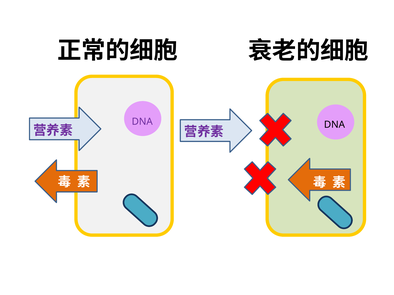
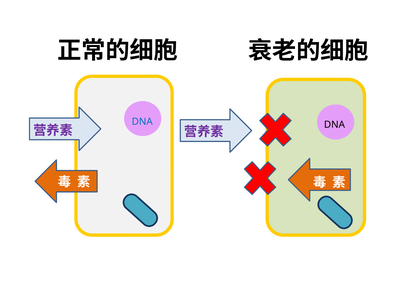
DNA at (142, 122) colour: purple -> blue
